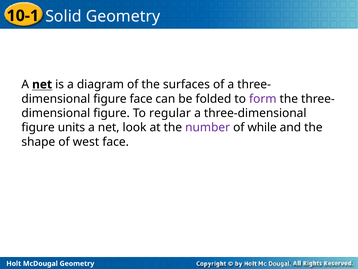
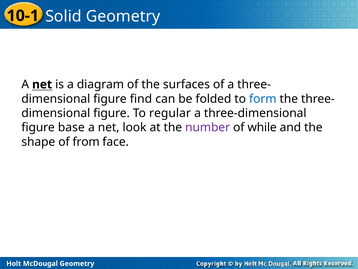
figure face: face -> find
form colour: purple -> blue
units: units -> base
west: west -> from
